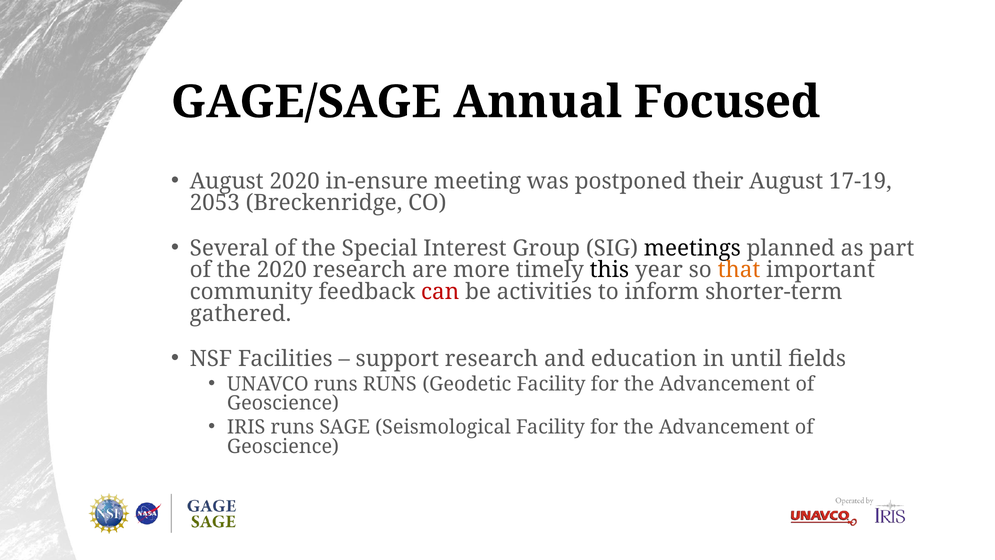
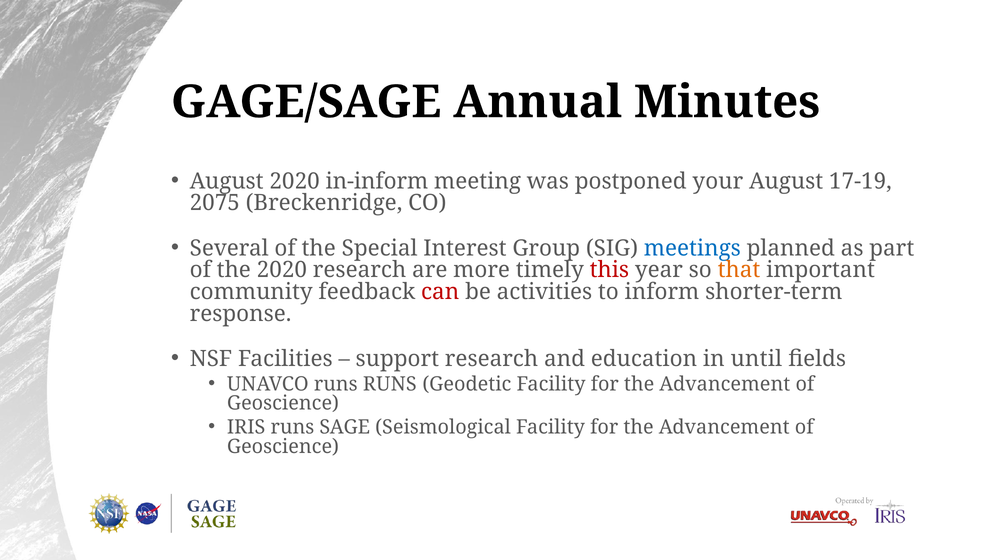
Focused: Focused -> Minutes
in-ensure: in-ensure -> in-inform
their: their -> your
2053: 2053 -> 2075
meetings colour: black -> blue
this colour: black -> red
gathered: gathered -> response
